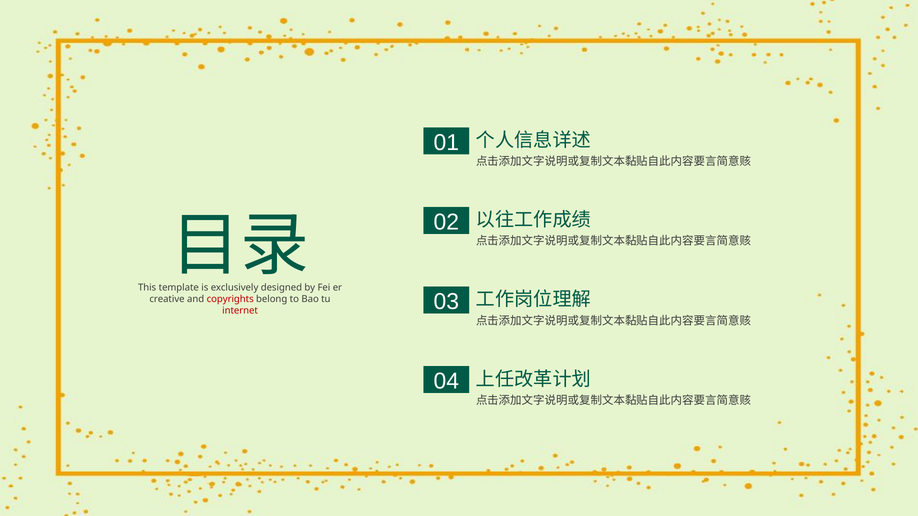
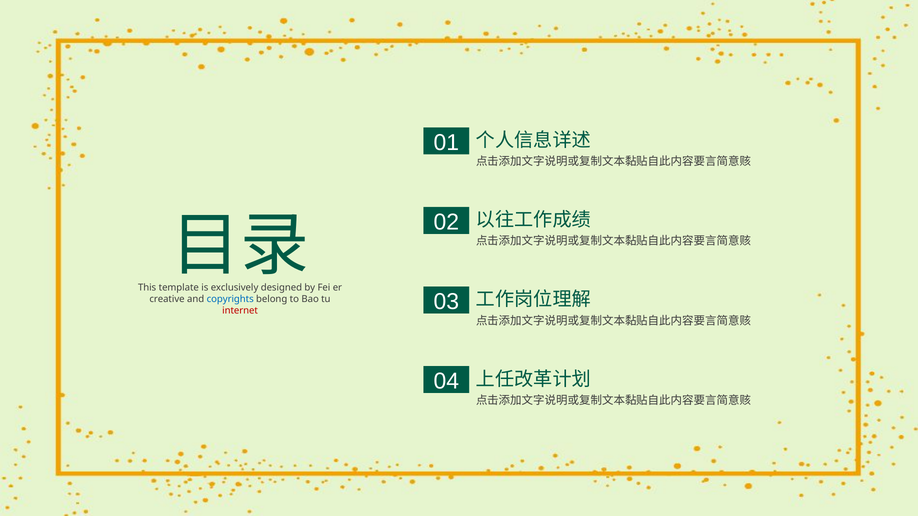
copyrights colour: red -> blue
